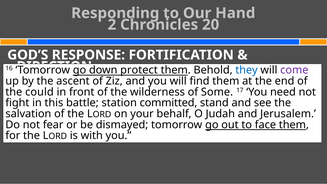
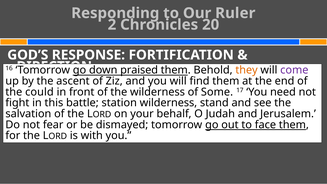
Hand: Hand -> Ruler
protect: protect -> praised
they colour: blue -> orange
station committed: committed -> wilderness
